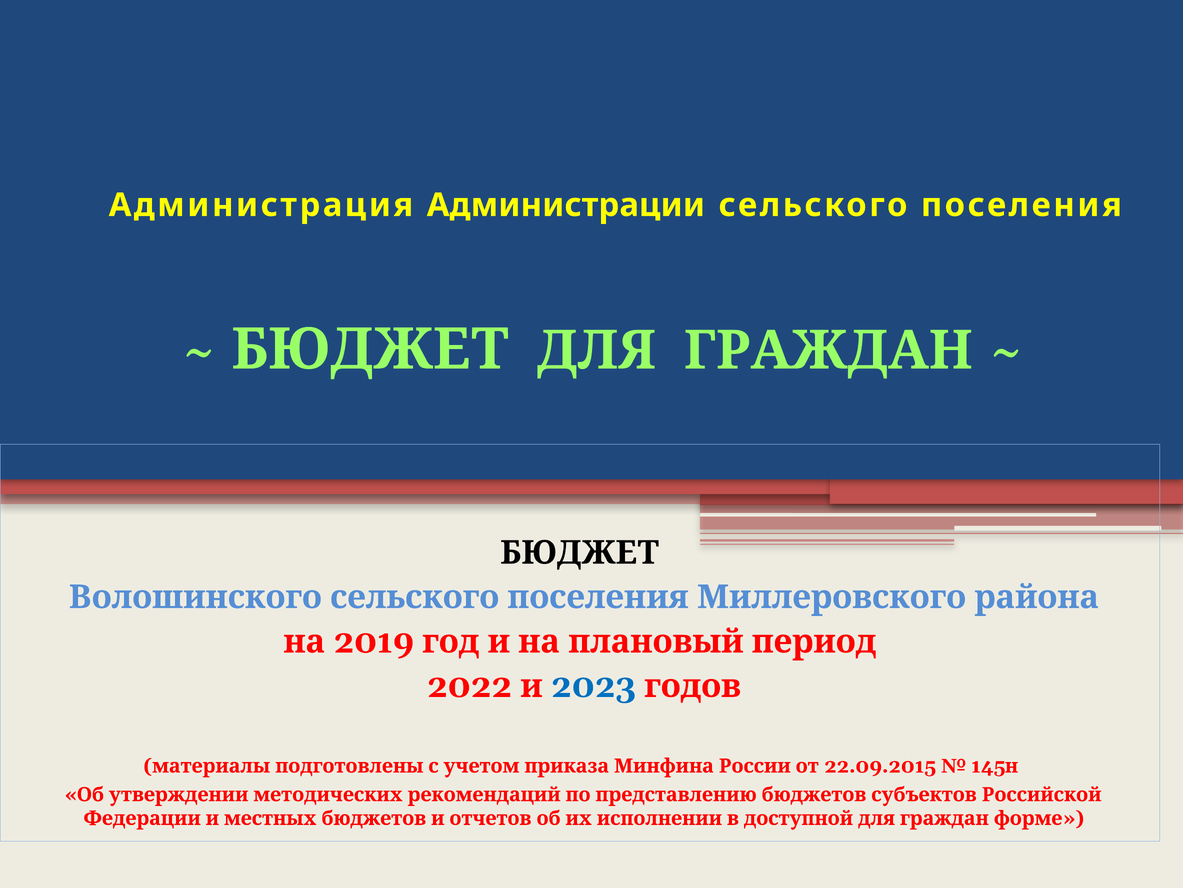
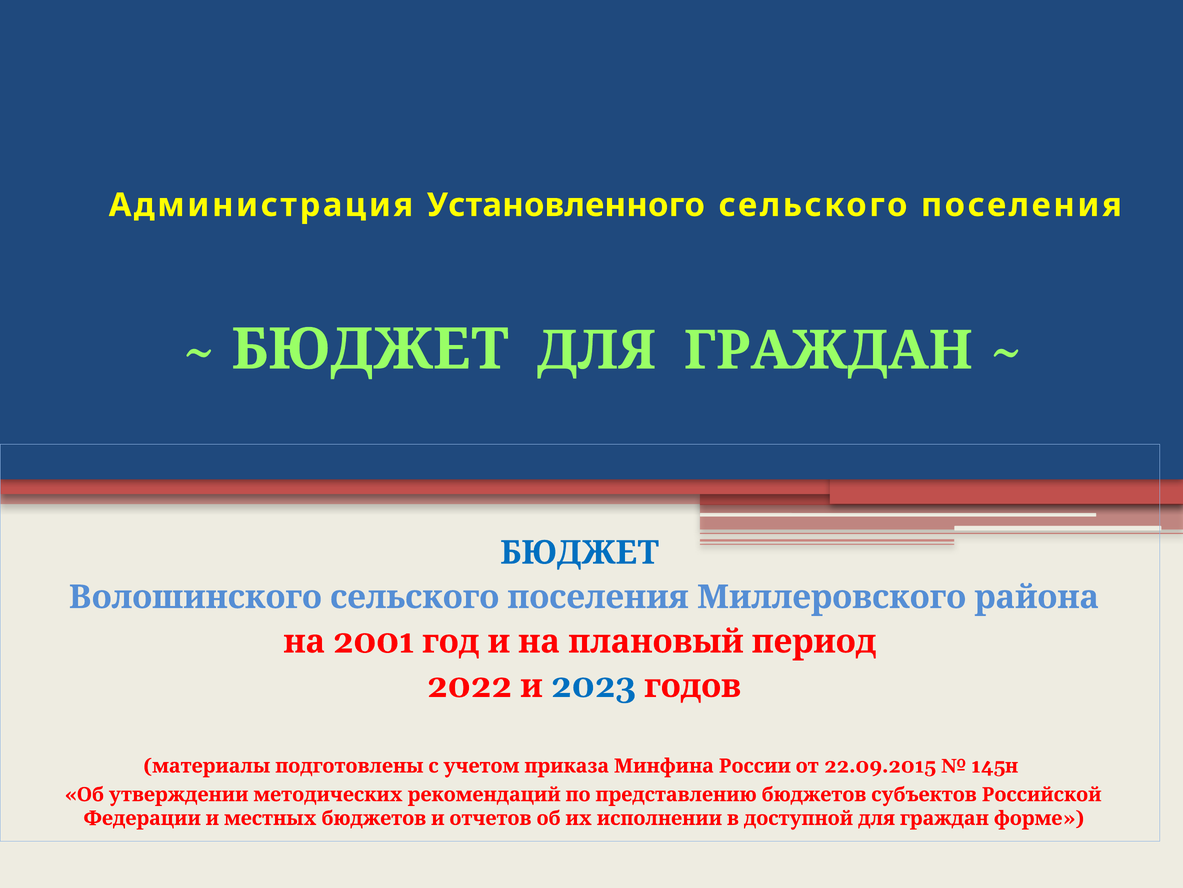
Администрации: Администрации -> Установленного
БЮДЖЕТ at (580, 552) colour: black -> blue
2019: 2019 -> 2001
